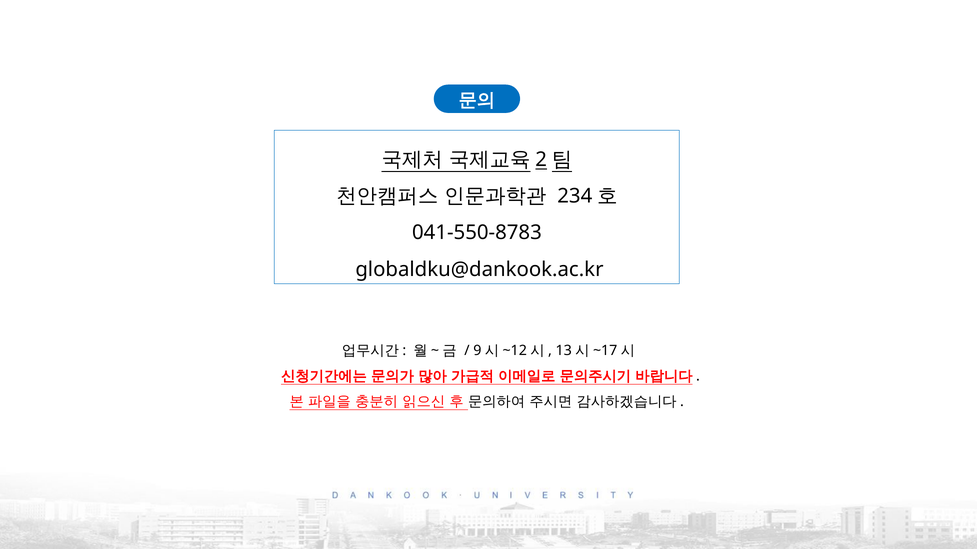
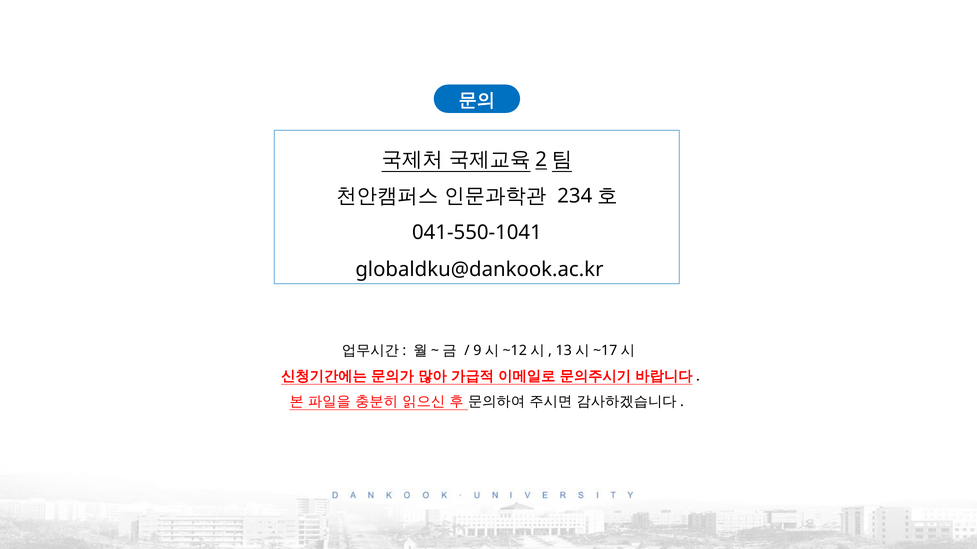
041-550-8783: 041-550-8783 -> 041-550-1041
